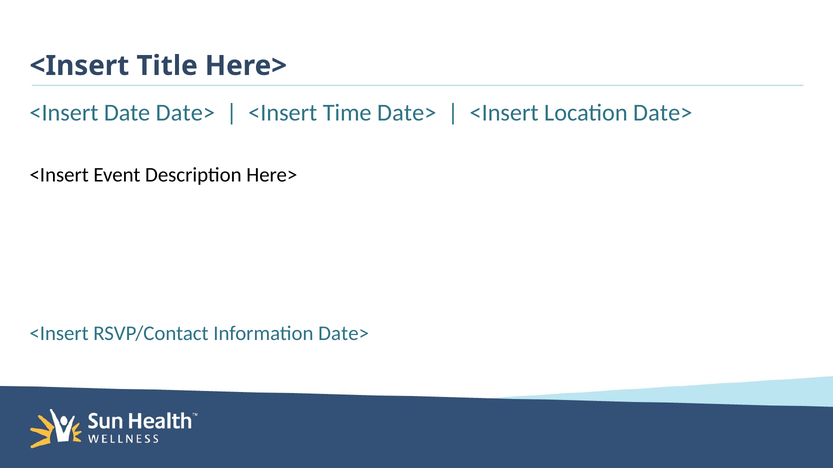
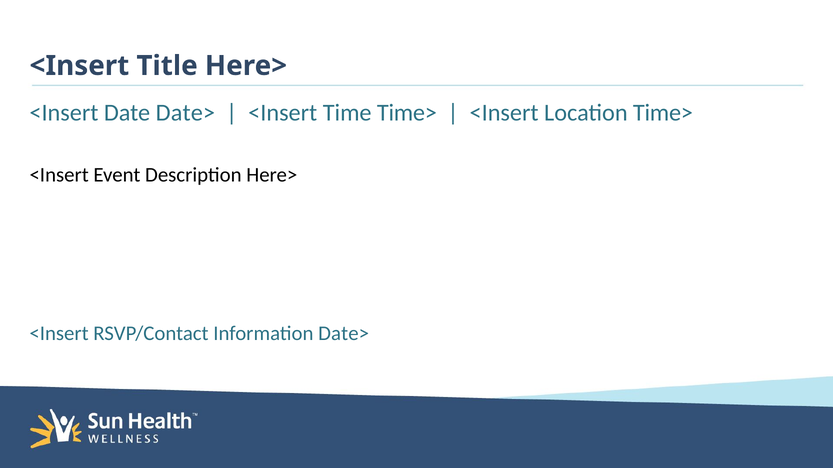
Time Date>: Date> -> Time>
Location Date>: Date> -> Time>
